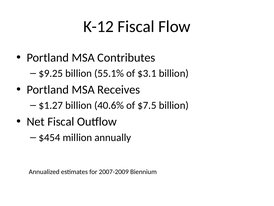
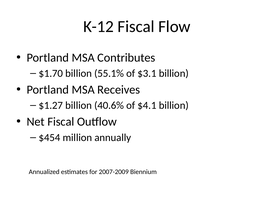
$9.25: $9.25 -> $1.70
$7.5: $7.5 -> $4.1
